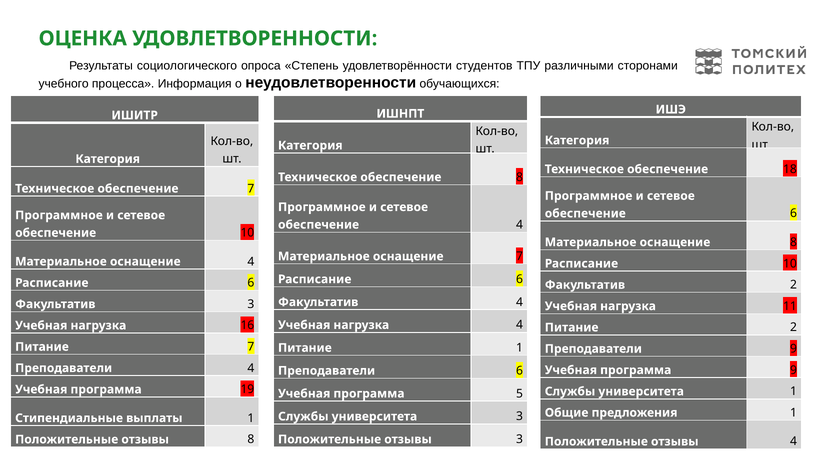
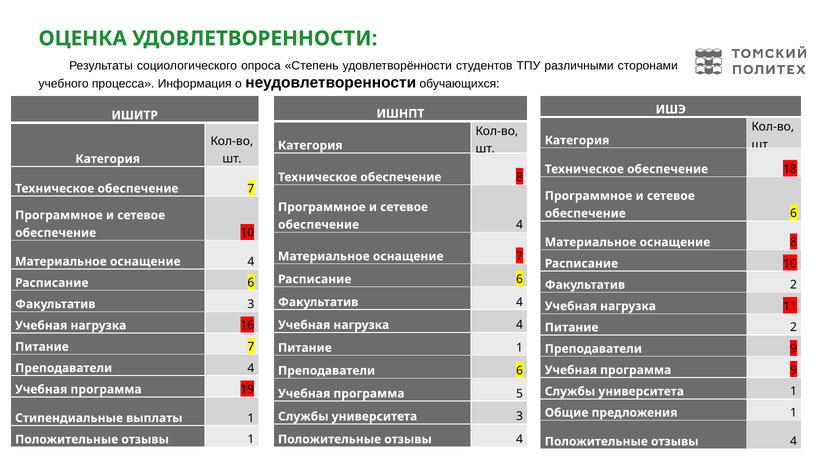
3 at (519, 440): 3 -> 4
отзывы 8: 8 -> 1
